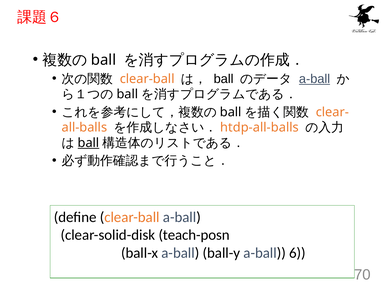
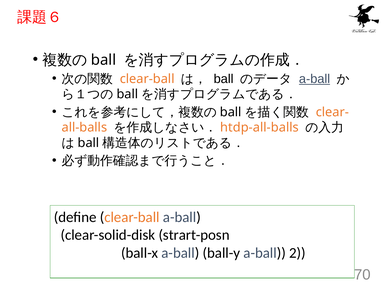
ball at (88, 143) underline: present -> none
teach-posn: teach-posn -> strart-posn
6: 6 -> 2
